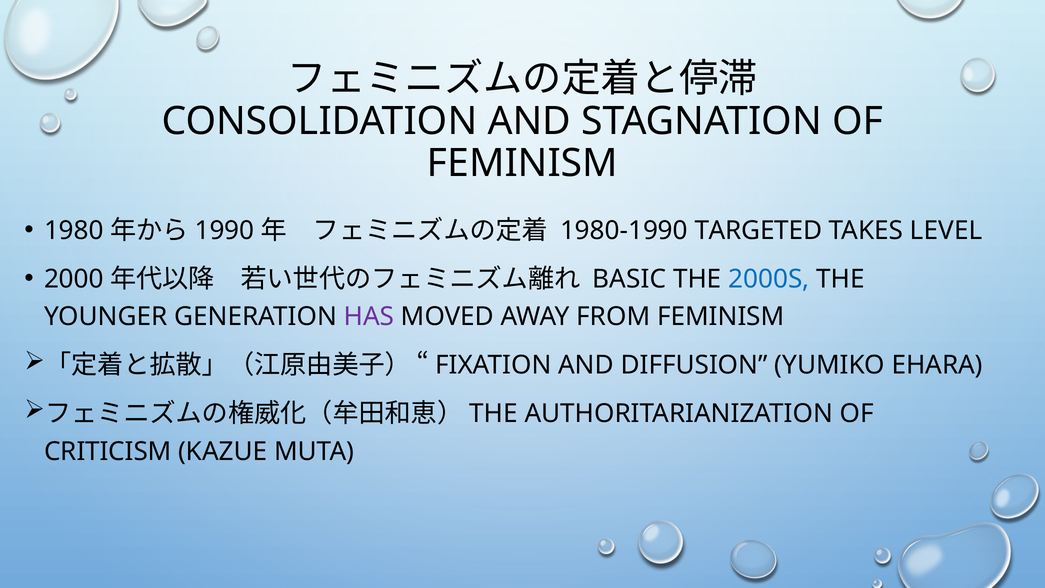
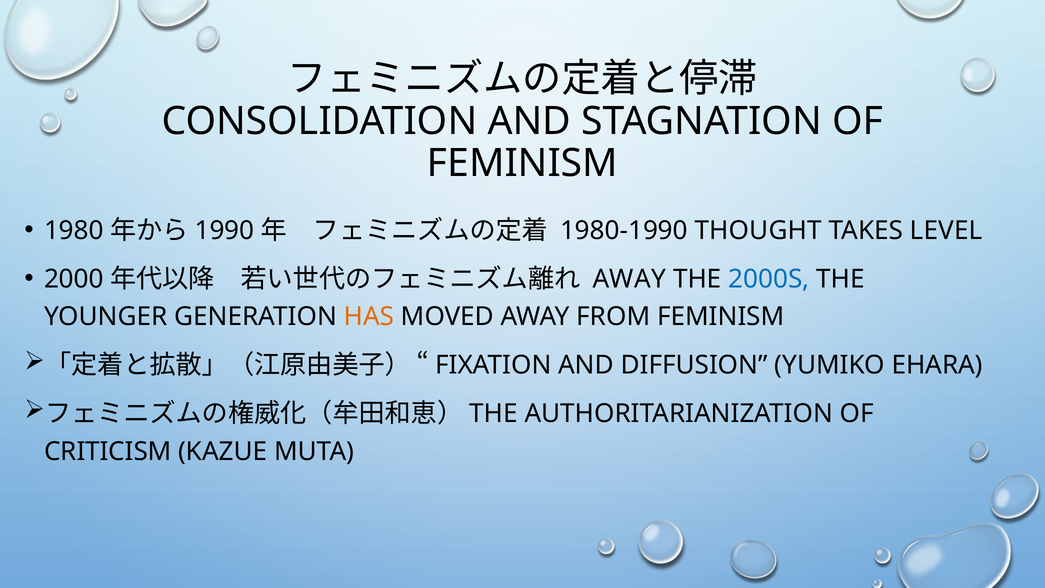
TARGETED: TARGETED -> THOUGHT
BASIC at (629, 279): BASIC -> AWAY
HAS colour: purple -> orange
